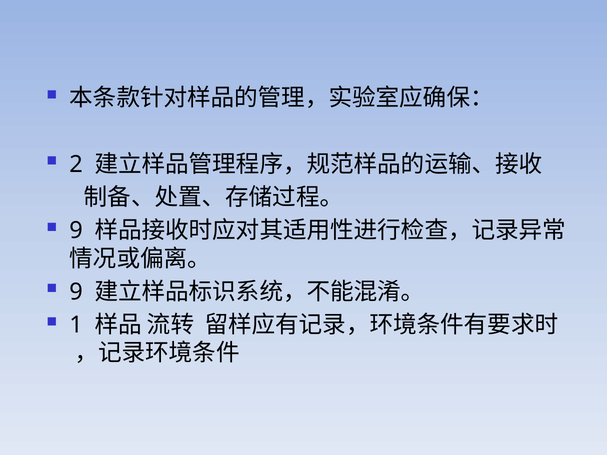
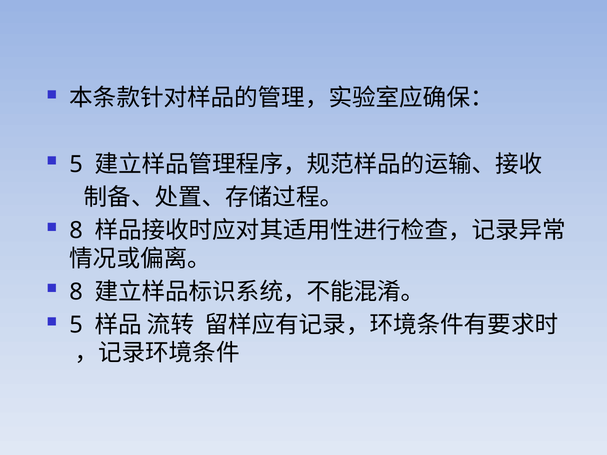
2 at (76, 164): 2 -> 5
9 at (76, 231): 9 -> 8
9 at (76, 292): 9 -> 8
1 at (76, 325): 1 -> 5
